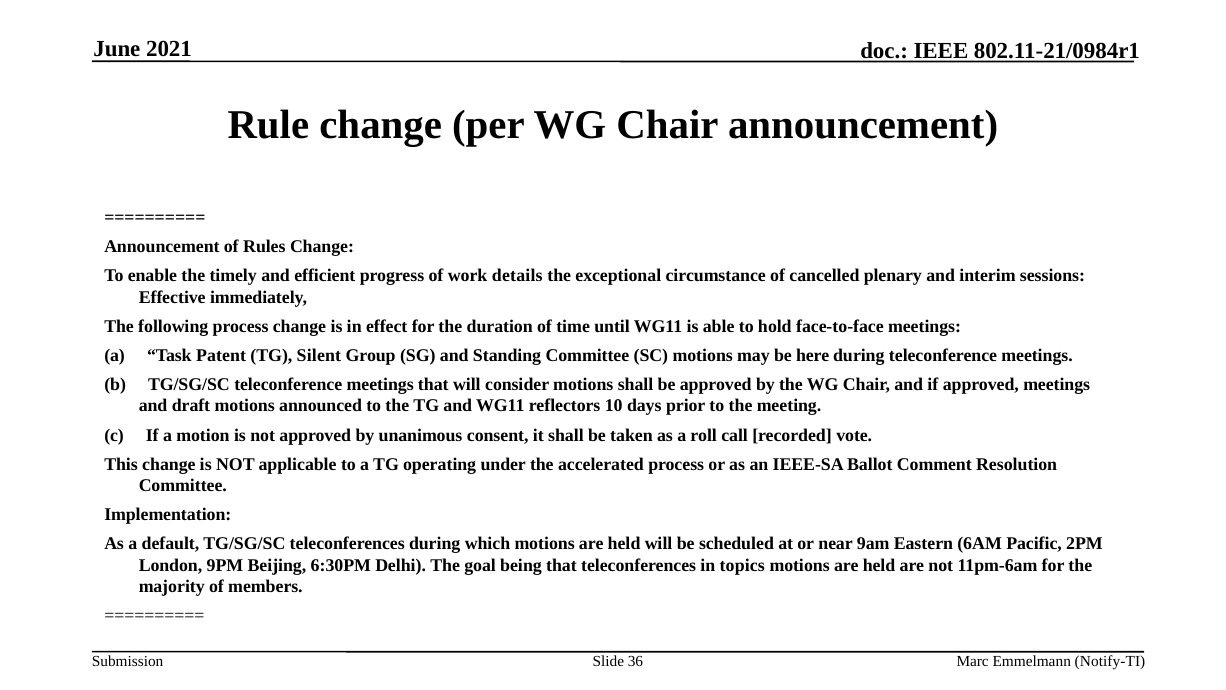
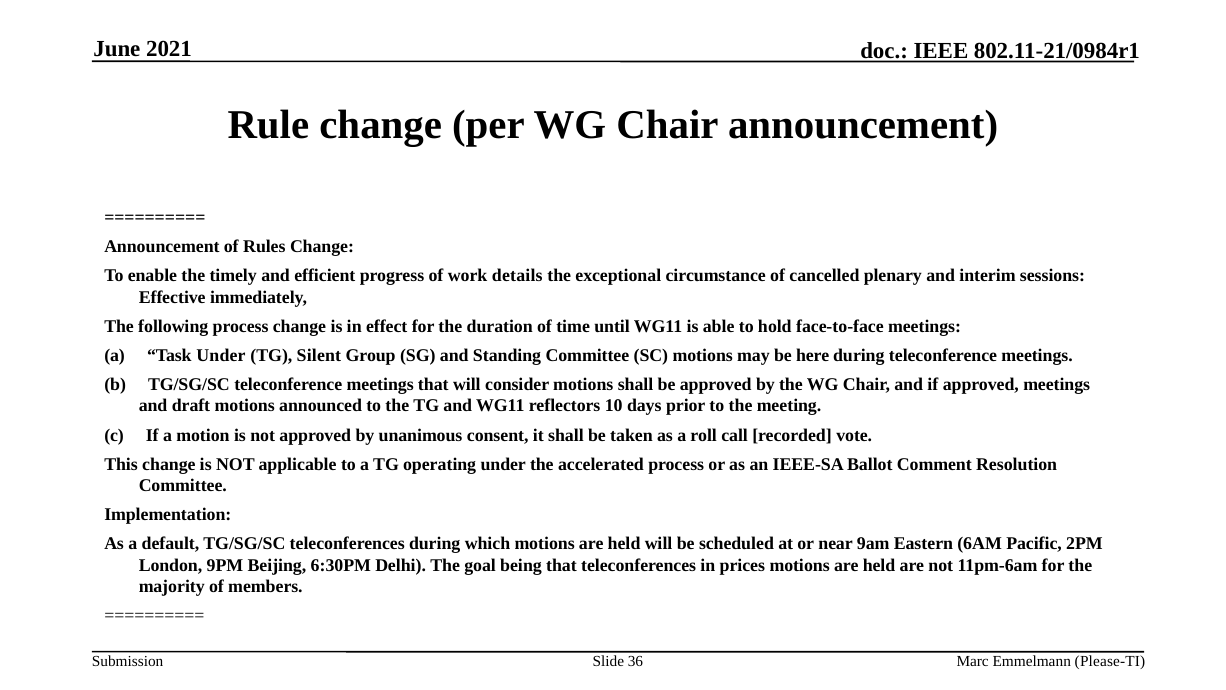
Task Patent: Patent -> Under
topics: topics -> prices
Notify-TI: Notify-TI -> Please-TI
